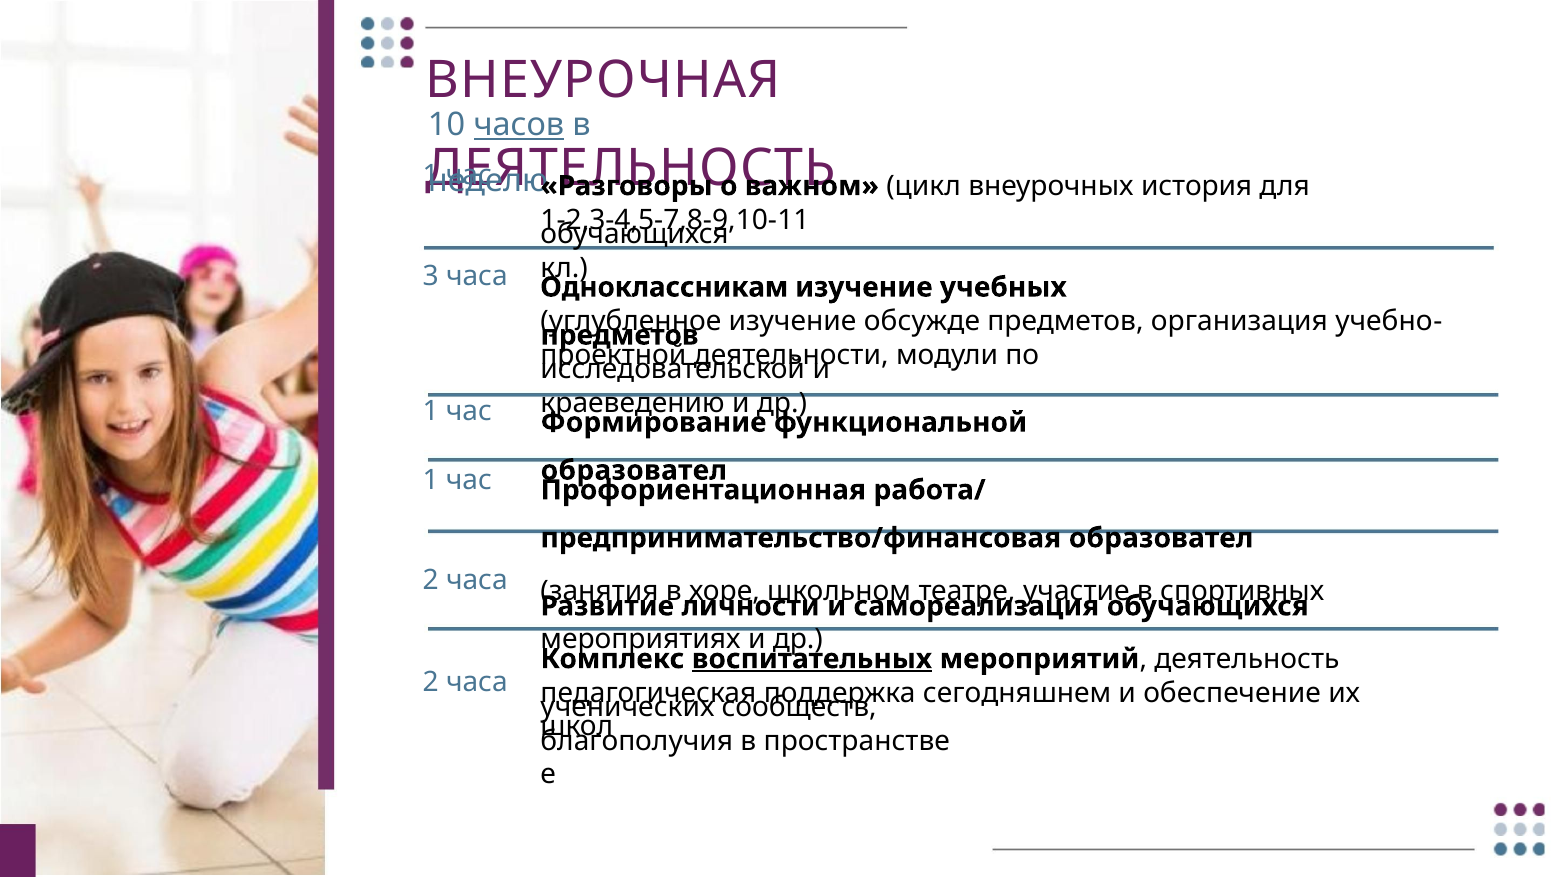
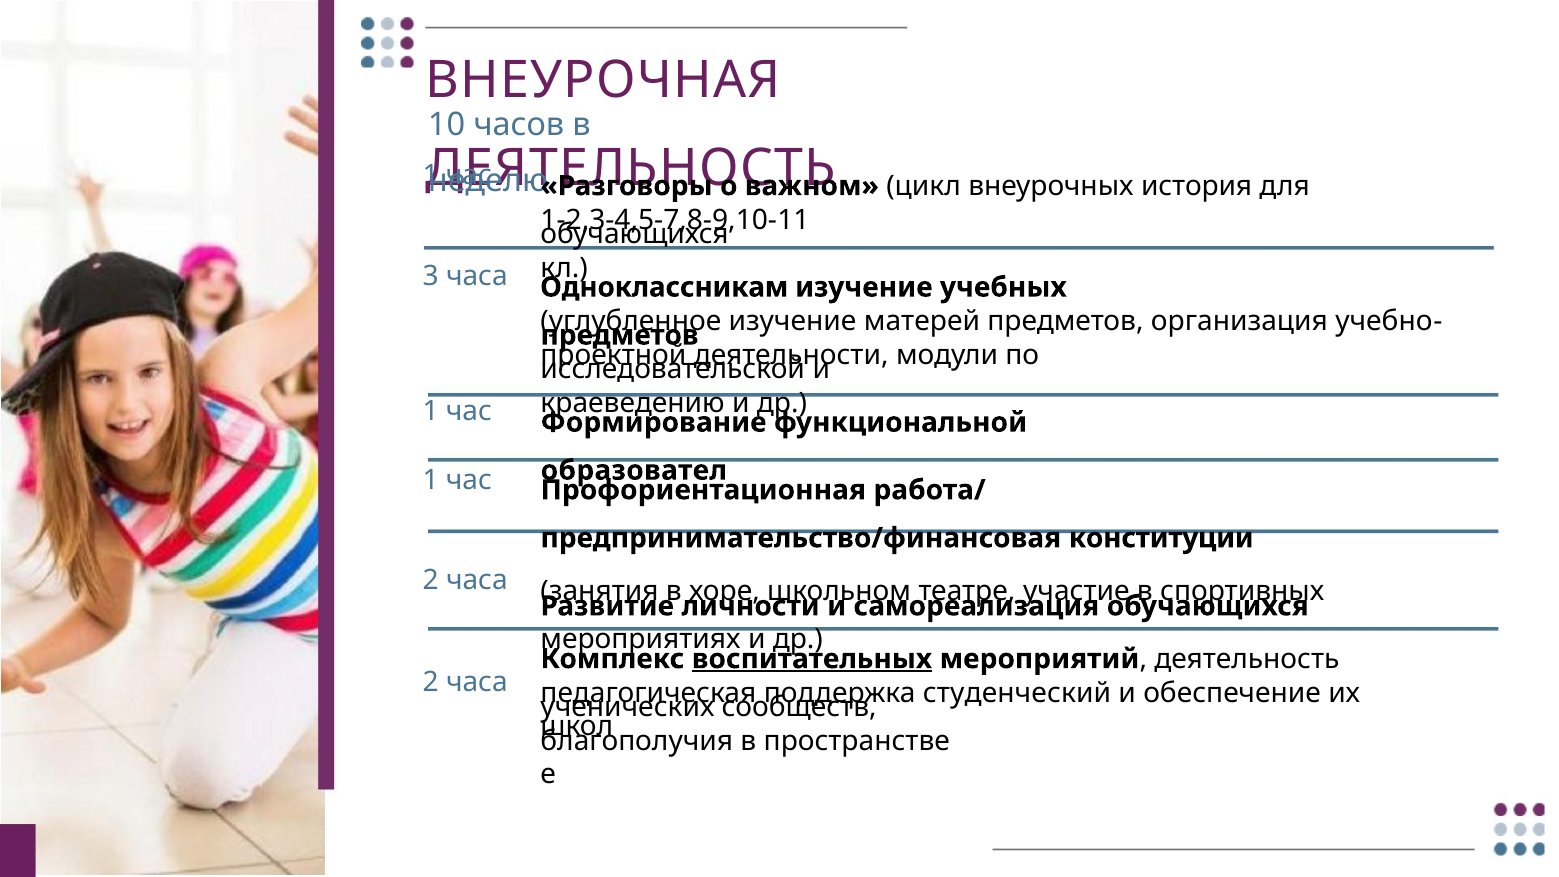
часов underline: present -> none
обсужде: обсужде -> матерей
предпринимательство/финансовая образовател: образовател -> конституции
сегодняшнем: сегодняшнем -> студенческий
